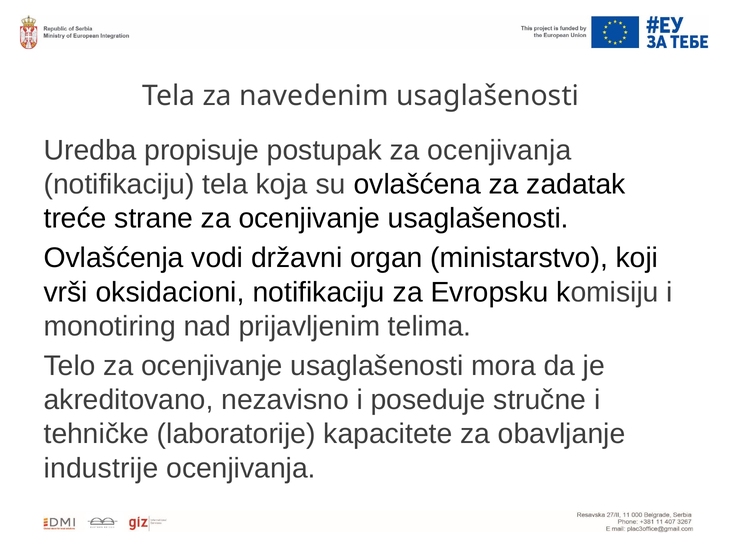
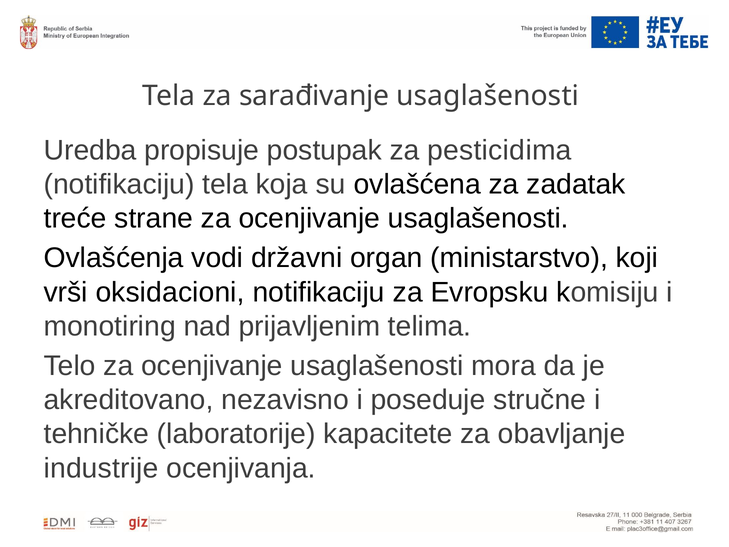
navedenim: navedenim -> sarađivanje
za ocenjivanja: ocenjivanja -> pesticidima
